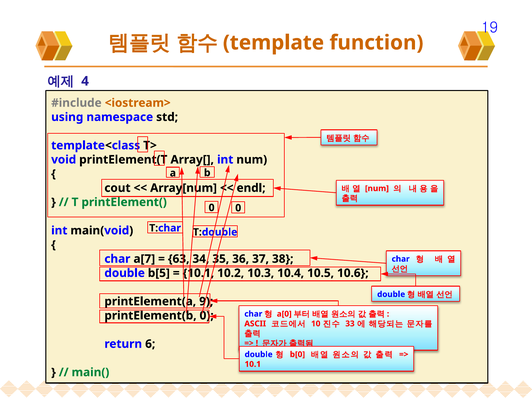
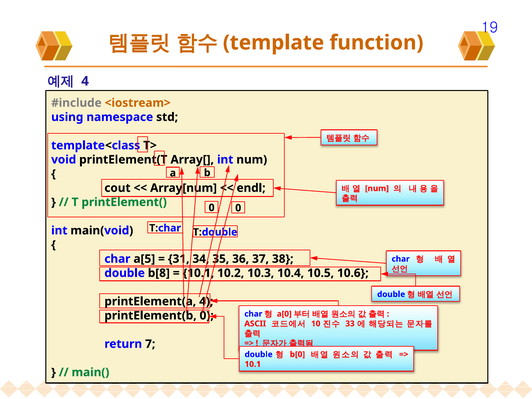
a[7: a[7 -> a[5
63: 63 -> 31
b[5: b[5 -> b[8
printElement(a 9: 9 -> 4
6: 6 -> 7
